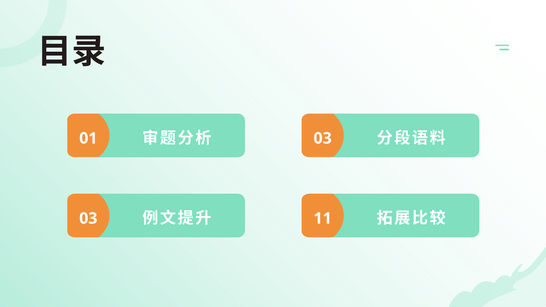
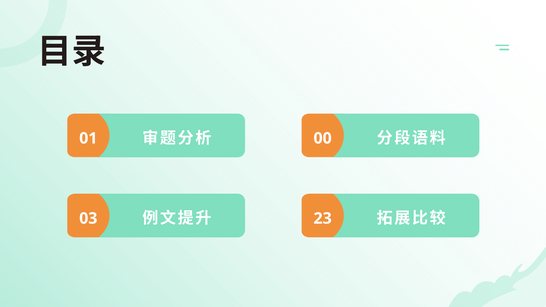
03 at (323, 138): 03 -> 00
11: 11 -> 23
